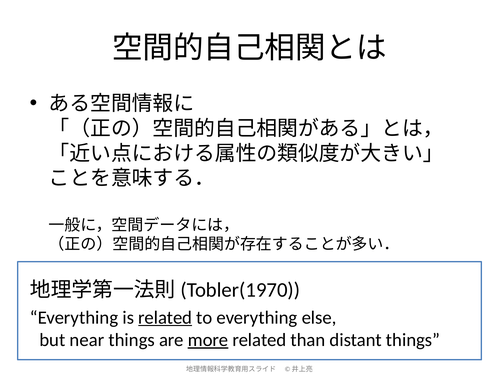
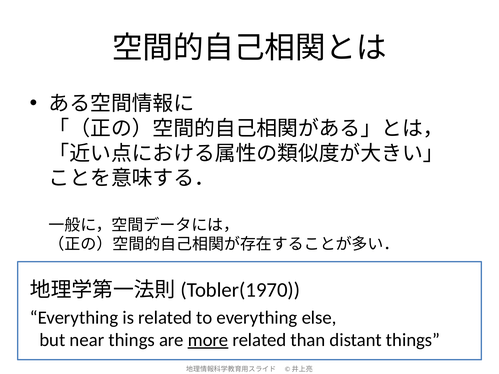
related at (165, 318) underline: present -> none
